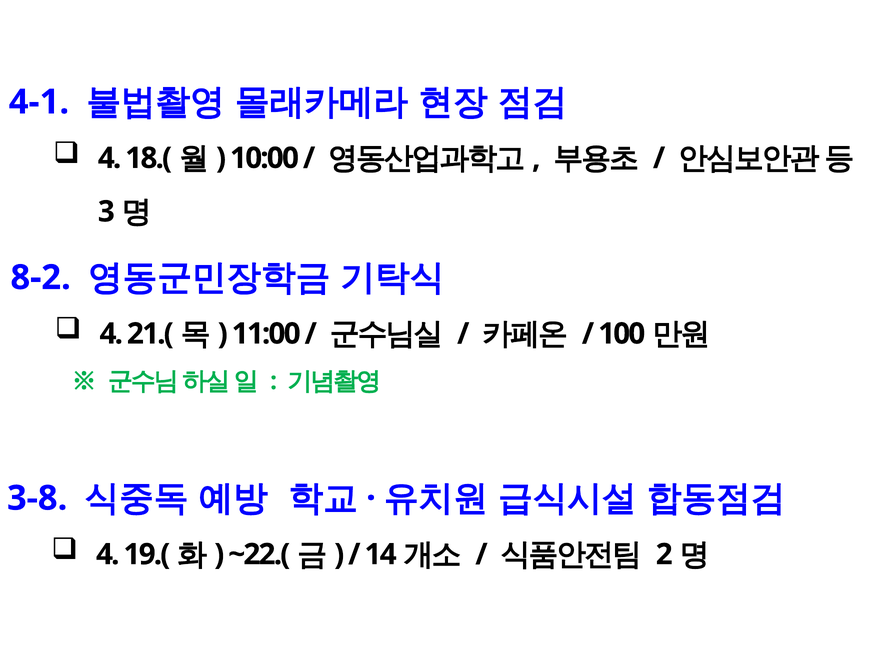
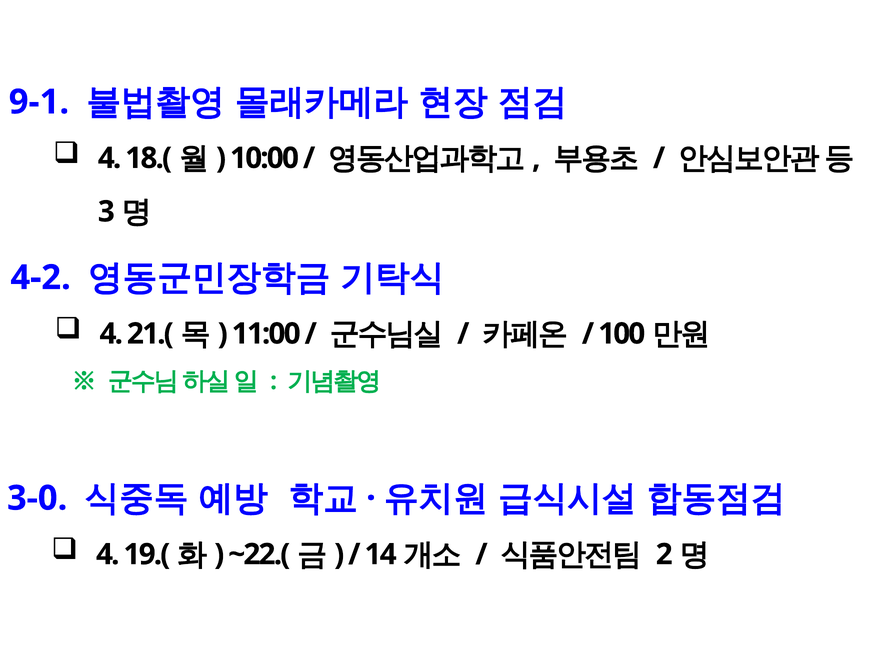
4-1: 4-1 -> 9-1
8-2: 8-2 -> 4-2
3-8: 3-8 -> 3-0
